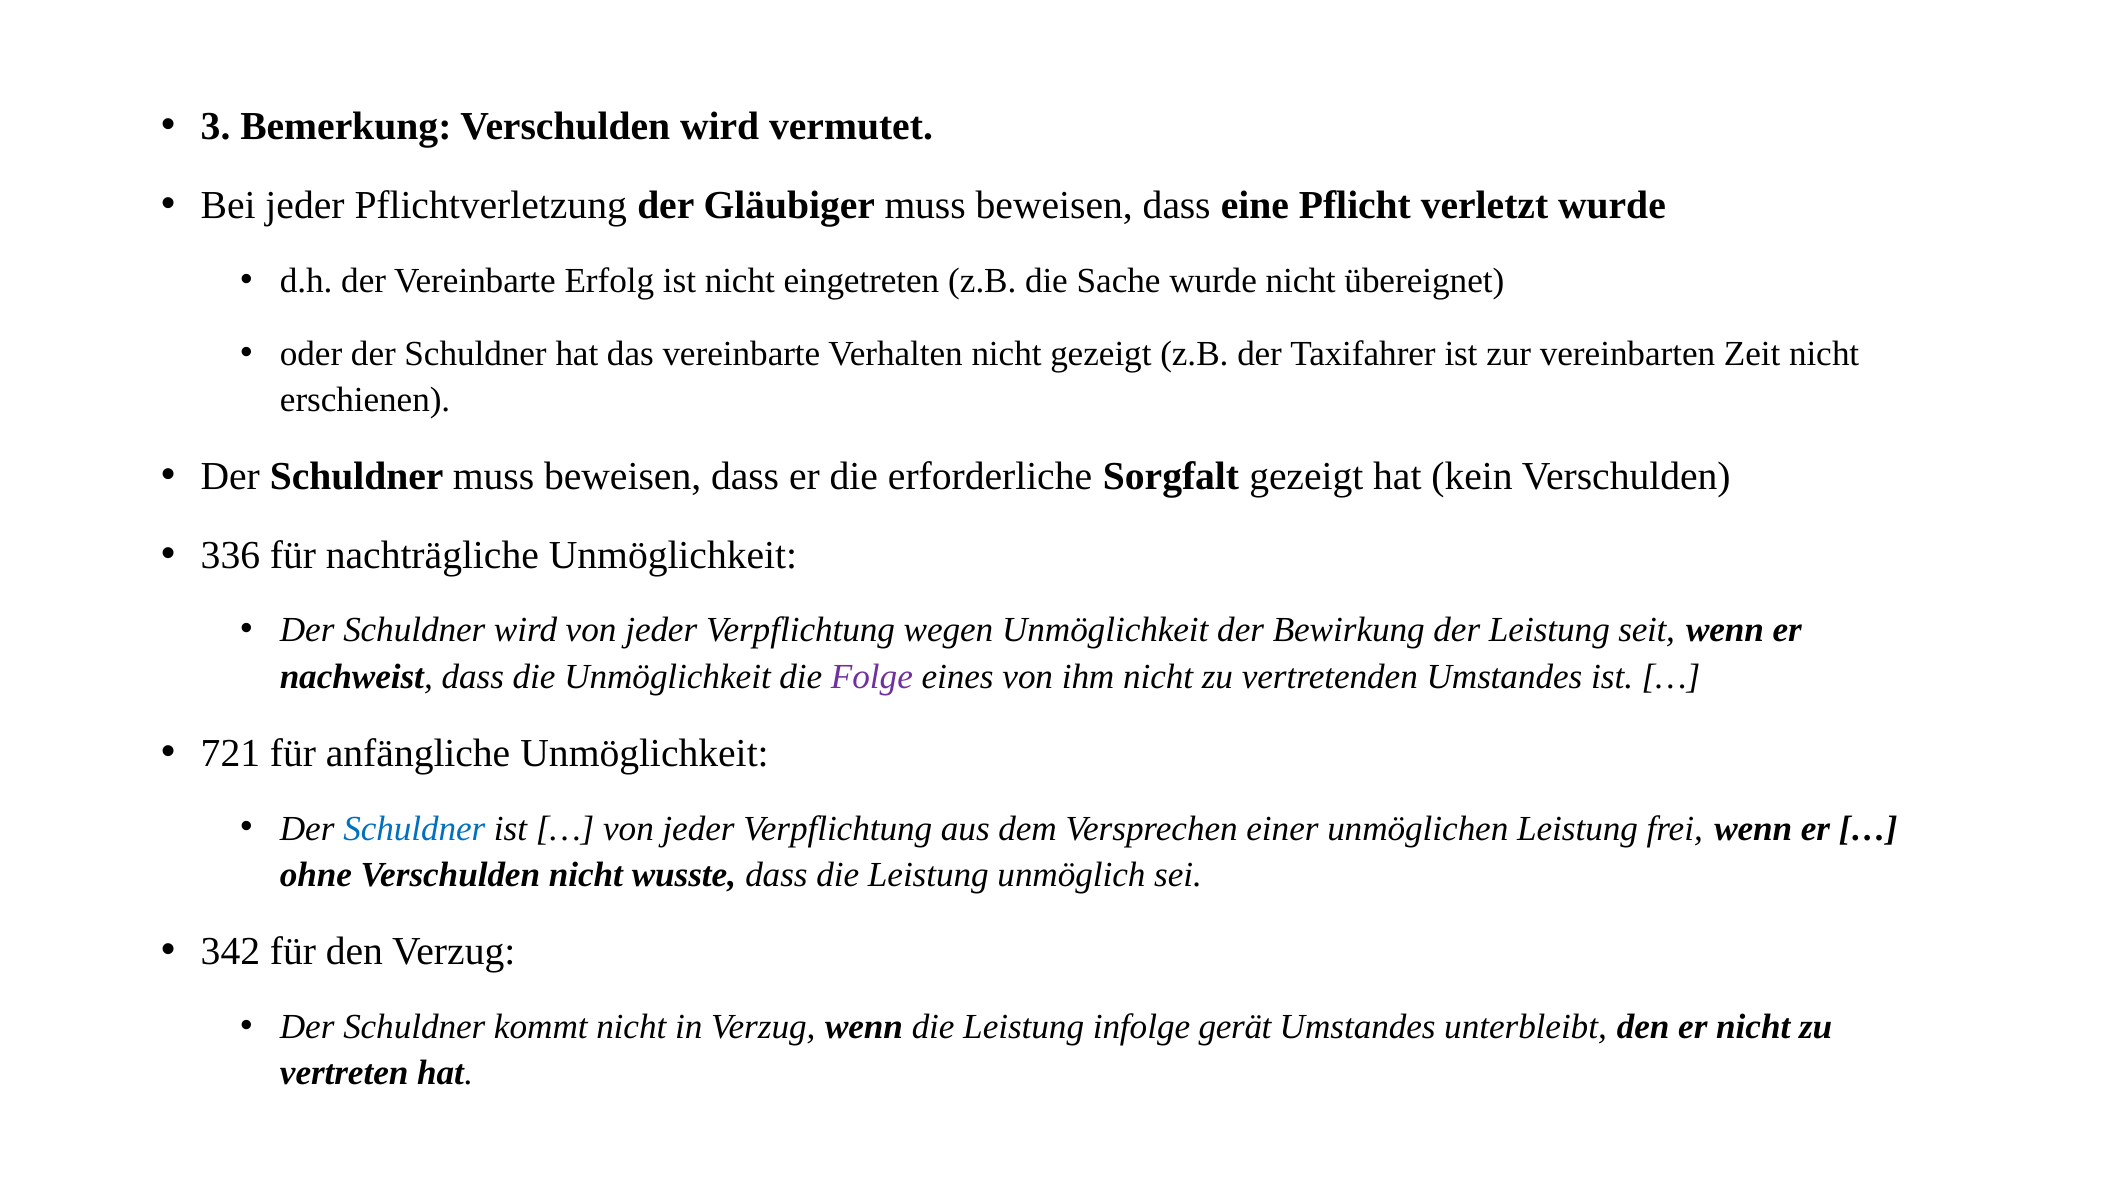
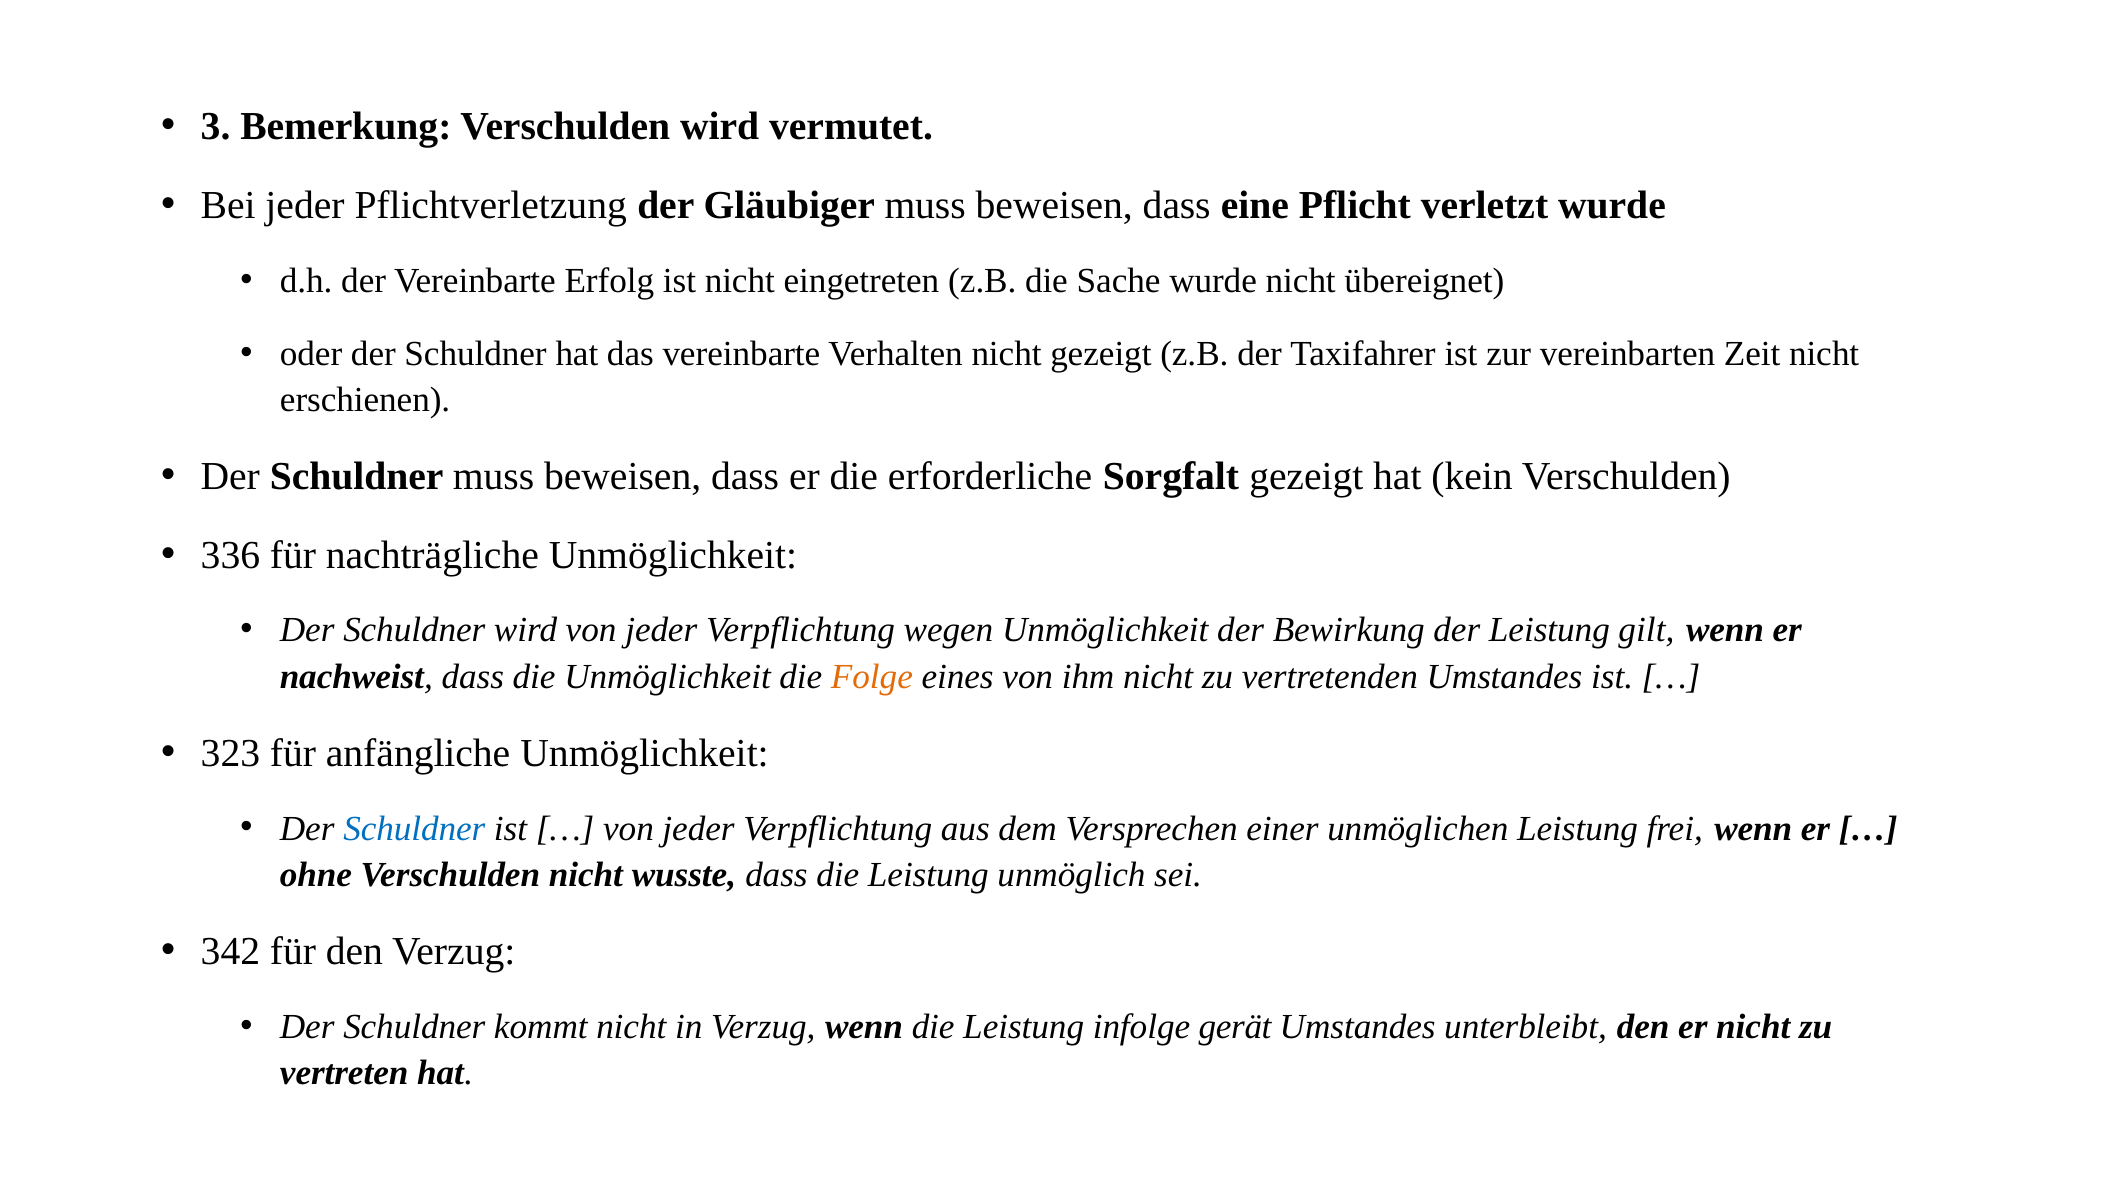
seit: seit -> gilt
Folge colour: purple -> orange
721: 721 -> 323
